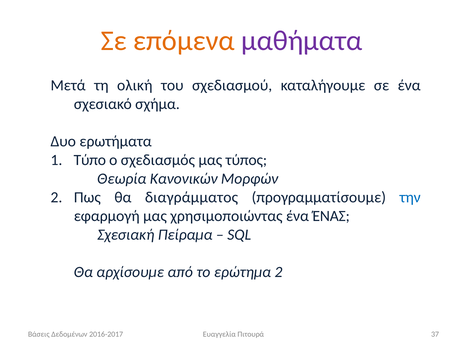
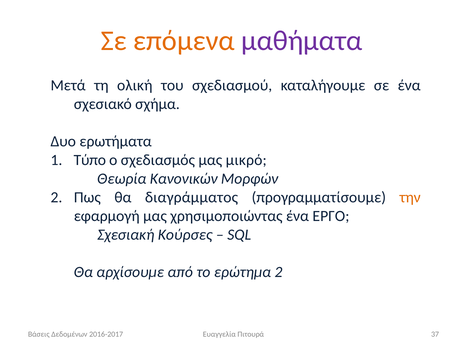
τύπος: τύπος -> μικρό
την colour: blue -> orange
ΈΝΑΣ: ΈΝΑΣ -> ΕΡΓΟ
Πείραμα: Πείραμα -> Κούρσες
